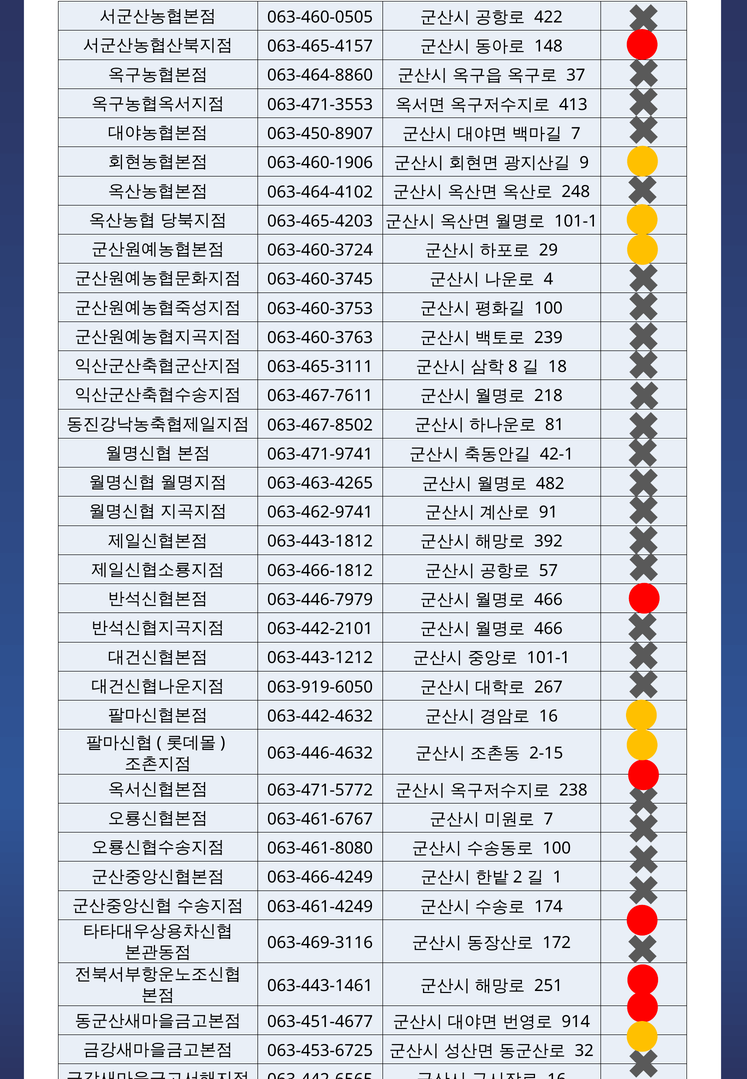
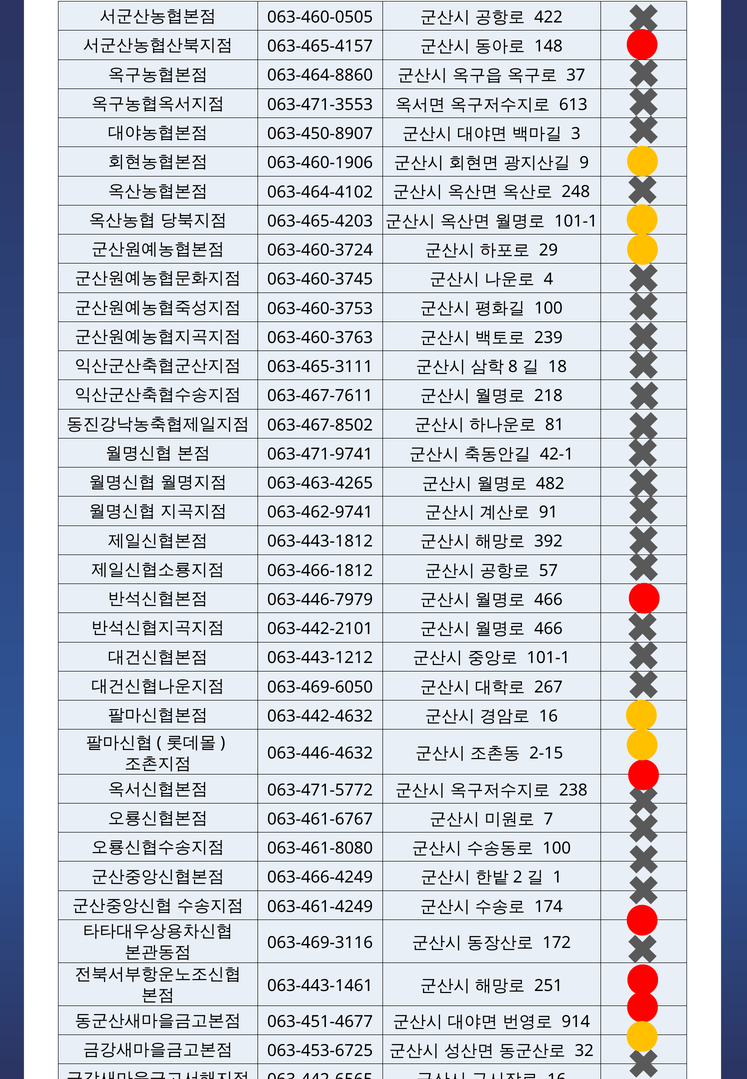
413: 413 -> 613
7 at (576, 134): 7 -> 3
063-919-6050: 063-919-6050 -> 063-469-6050
